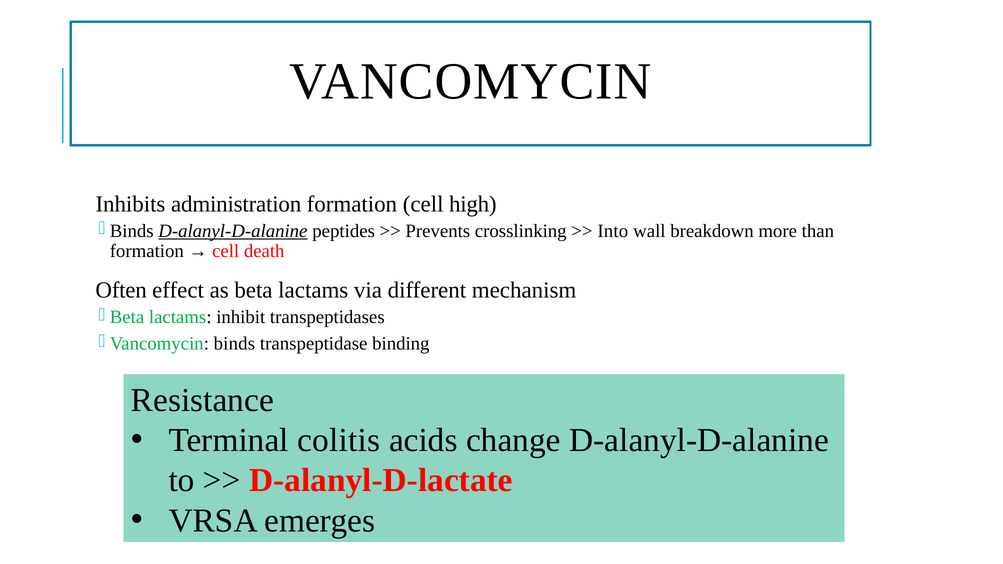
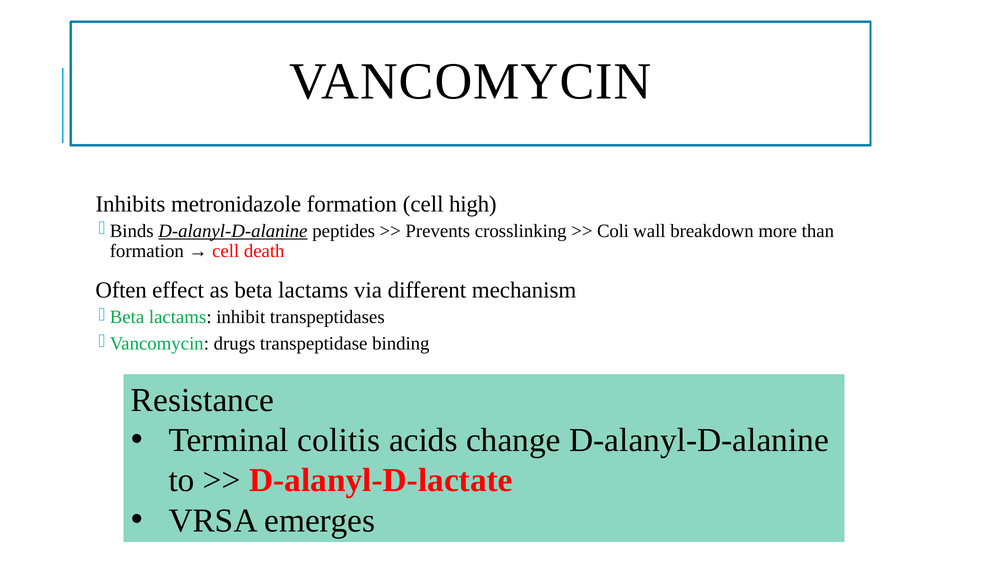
administration: administration -> metronidazole
Into: Into -> Coli
binds: binds -> drugs
